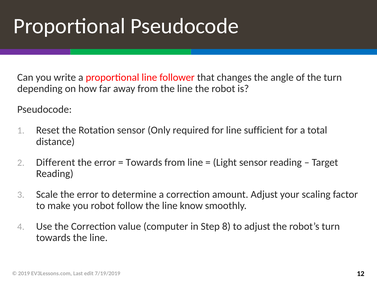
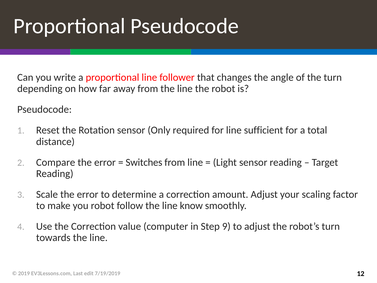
Different: Different -> Compare
Towards at (144, 162): Towards -> Switches
8: 8 -> 9
